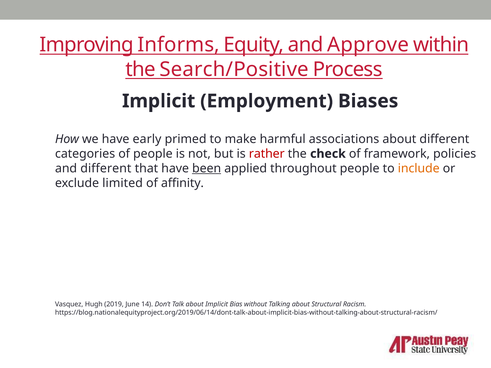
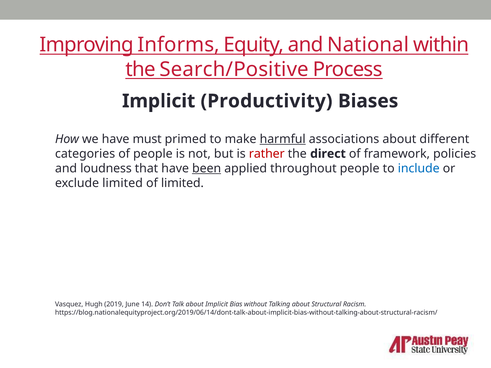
Approve: Approve -> National
Employment: Employment -> Productivity
early: early -> must
harmful underline: none -> present
check: check -> direct
and different: different -> loudness
include colour: orange -> blue
of affinity: affinity -> limited
